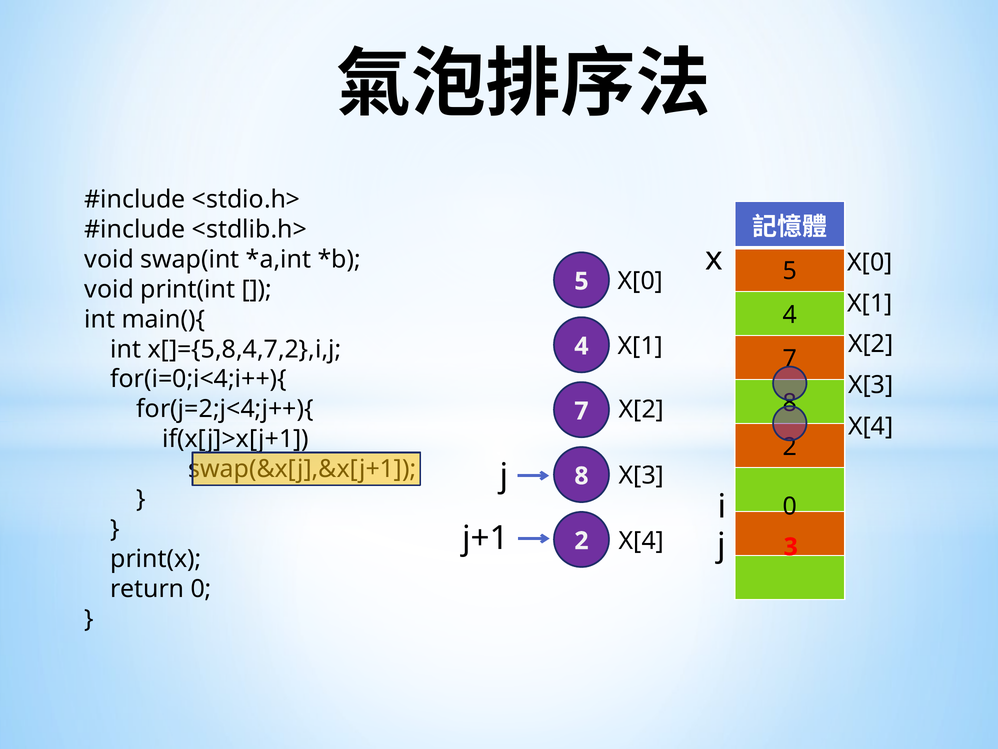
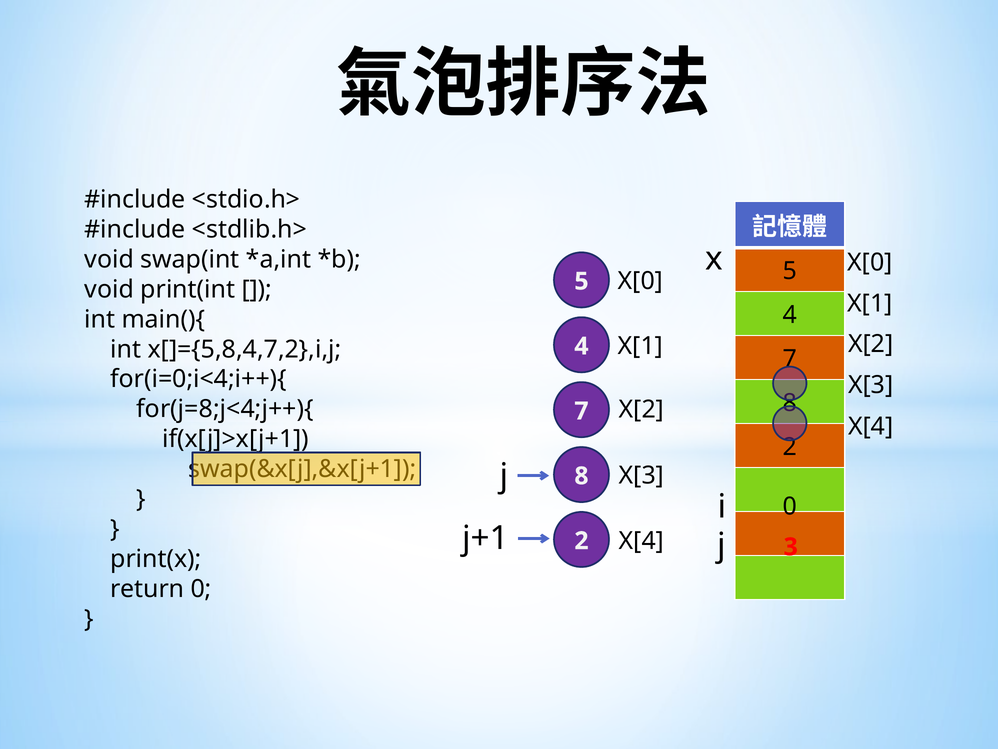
for(j=2;j<4;j++){: for(j=2;j<4;j++){ -> for(j=8;j<4;j++){
